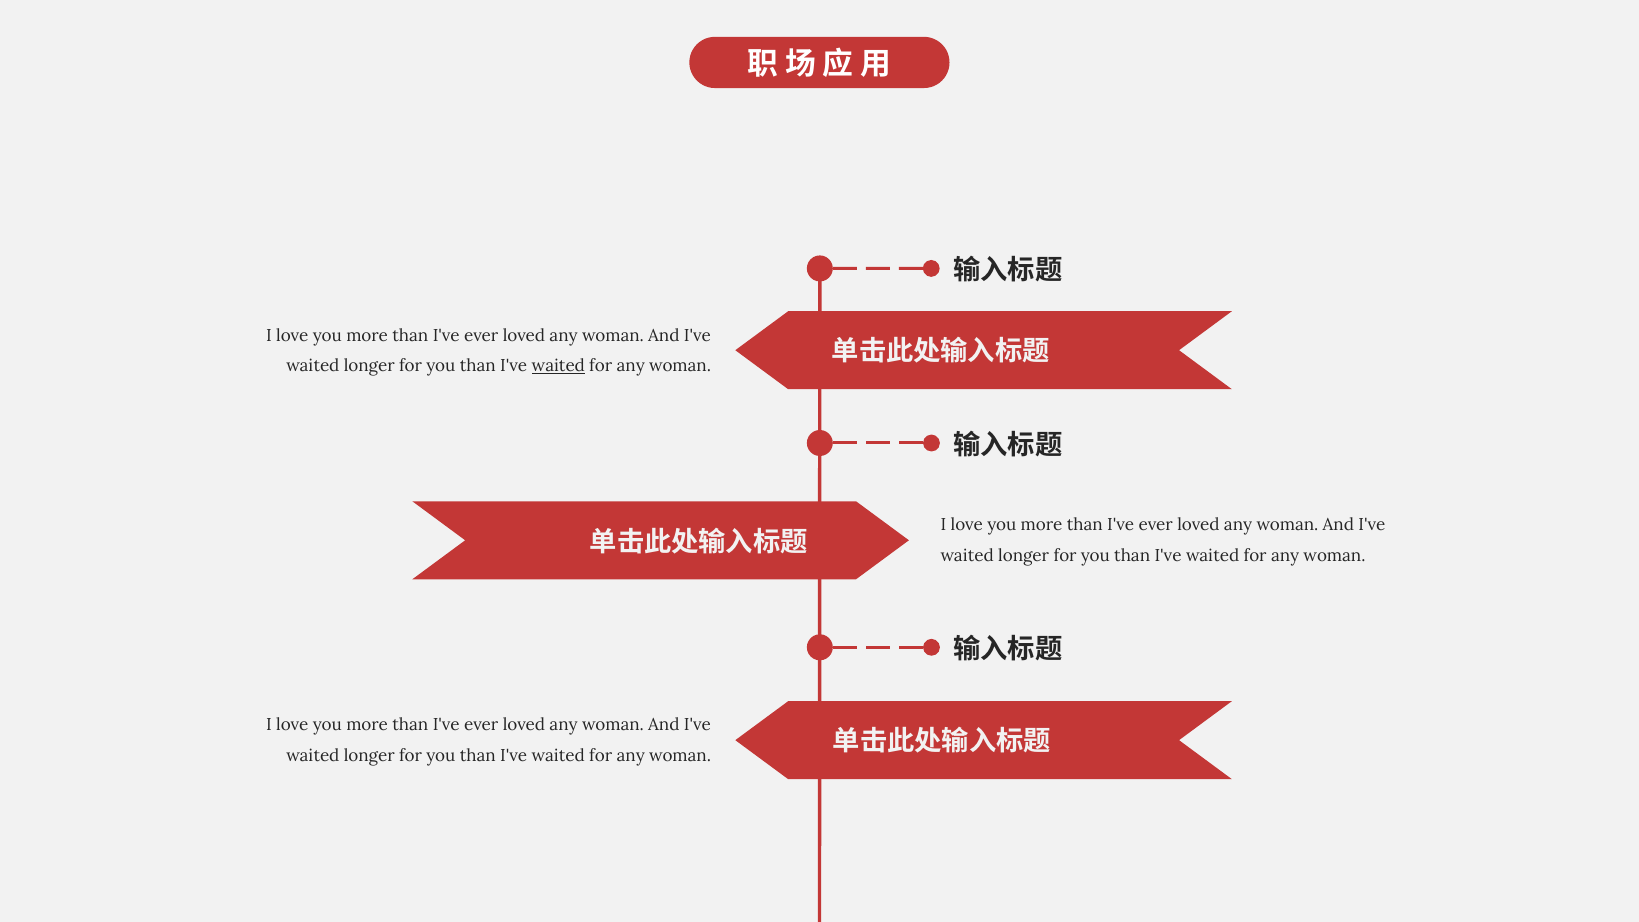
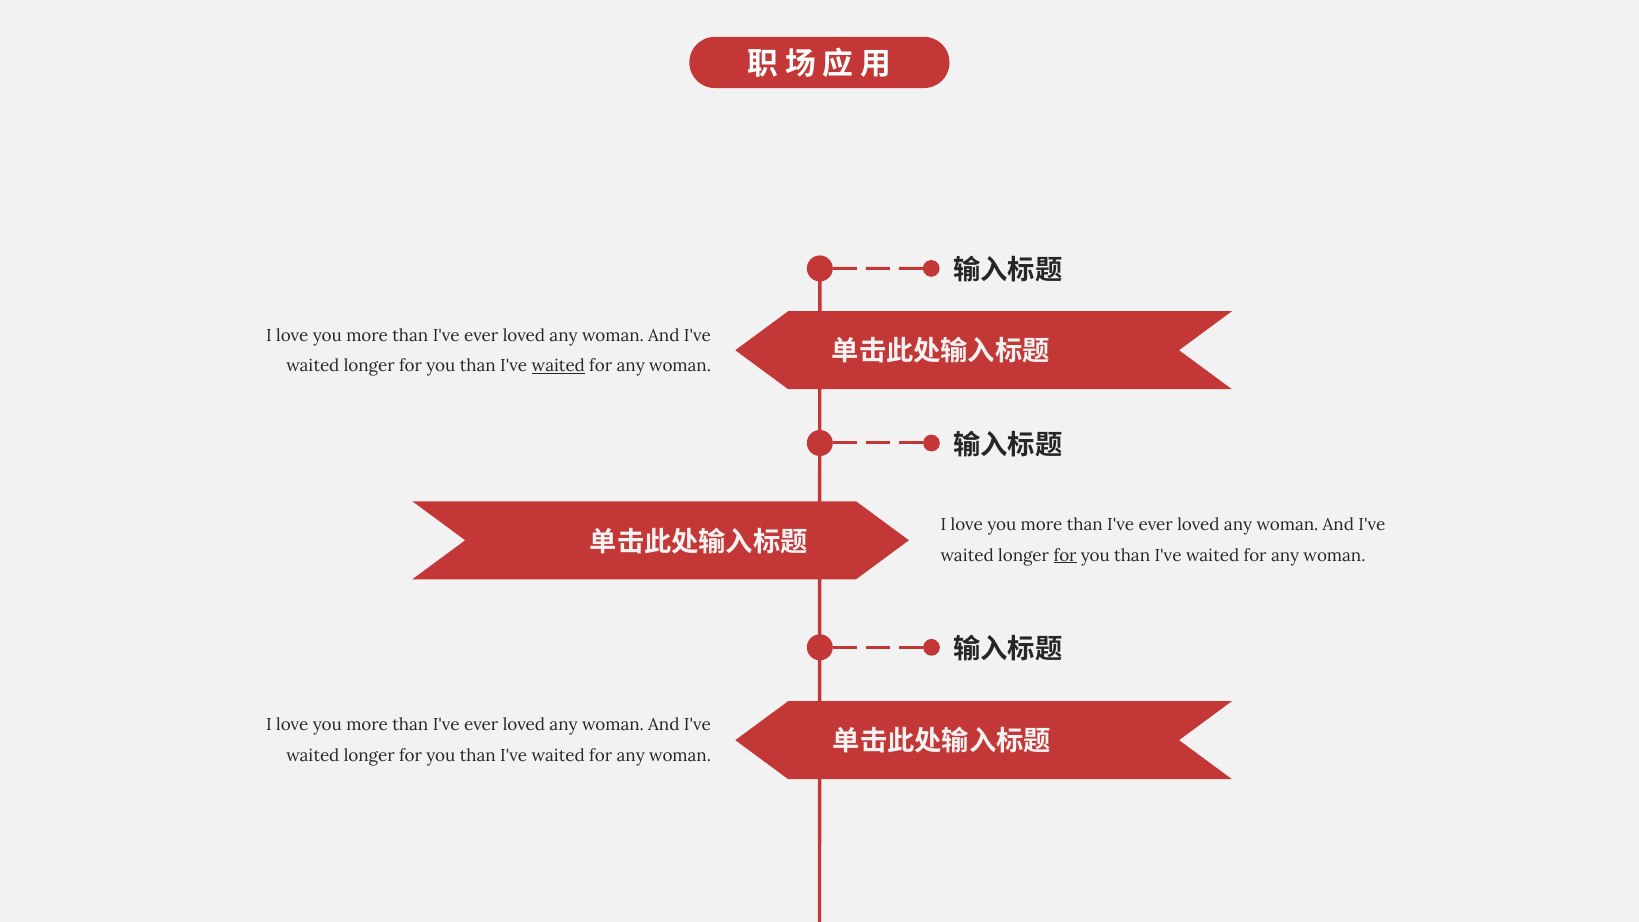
for at (1065, 556) underline: none -> present
